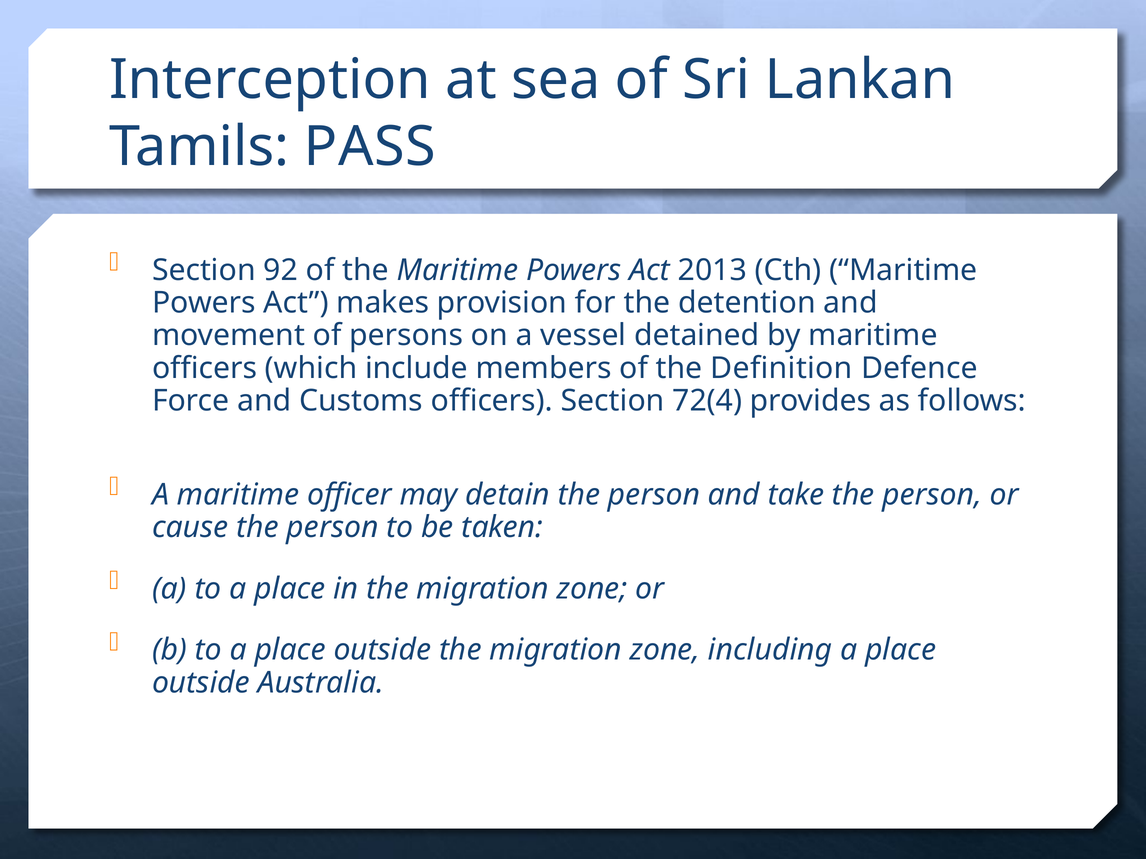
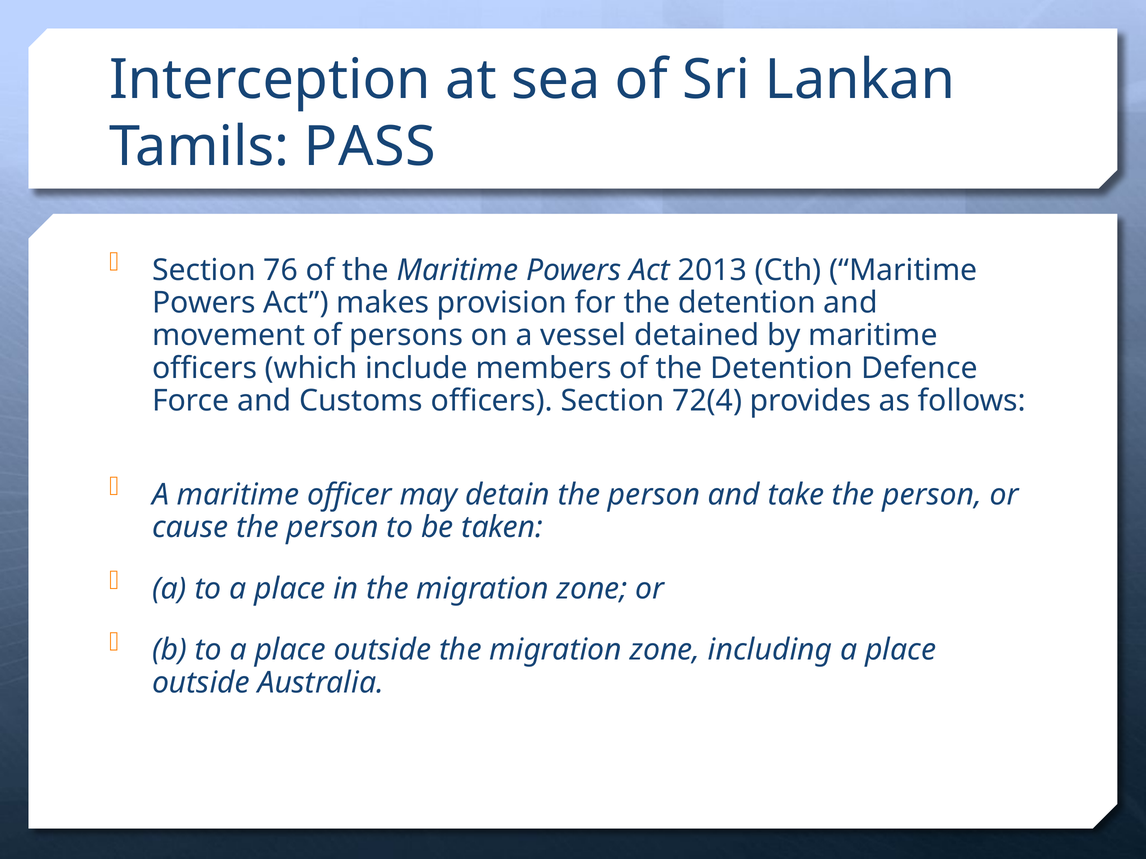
92: 92 -> 76
of the Definition: Definition -> Detention
